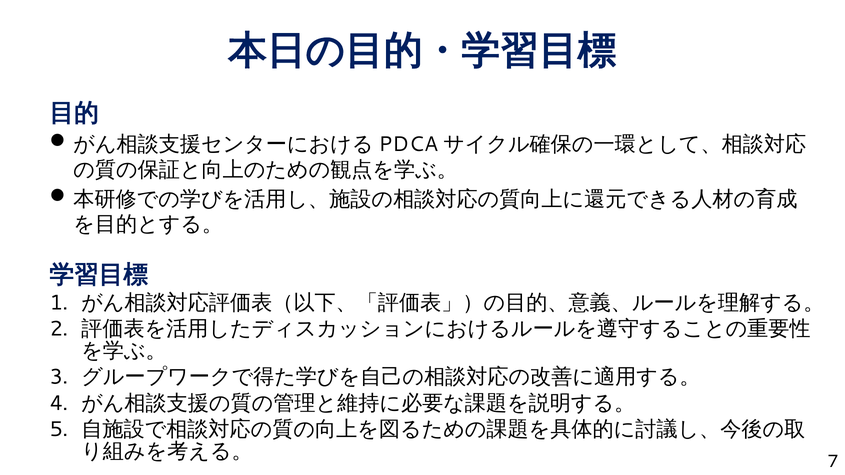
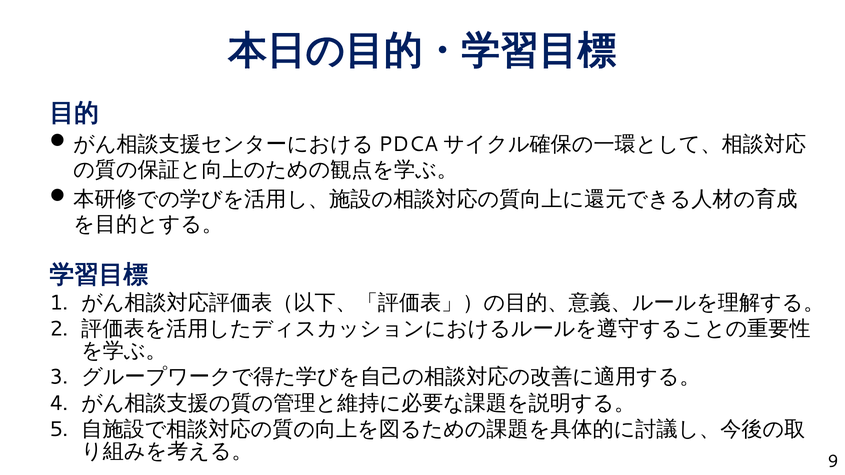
7: 7 -> 9
